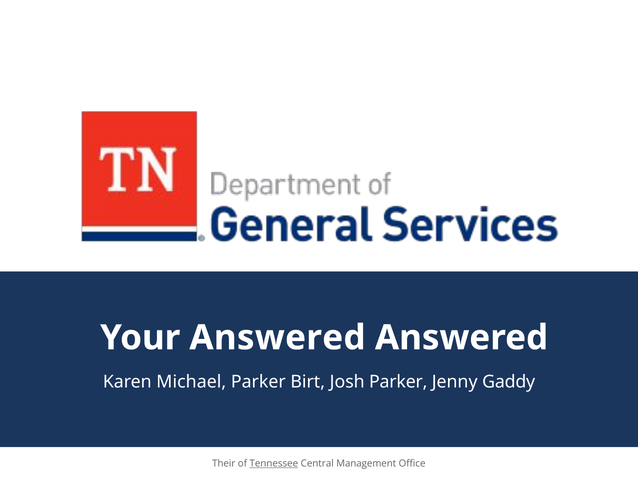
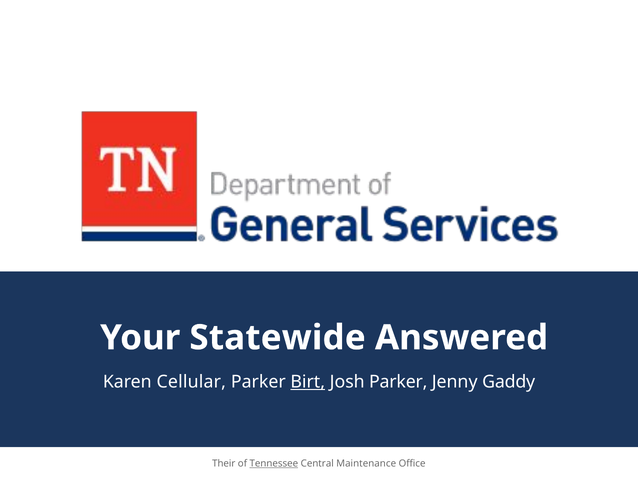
Your Answered: Answered -> Statewide
Michael: Michael -> Cellular
Birt underline: none -> present
Management: Management -> Maintenance
